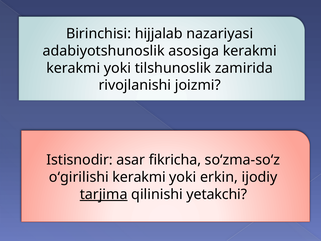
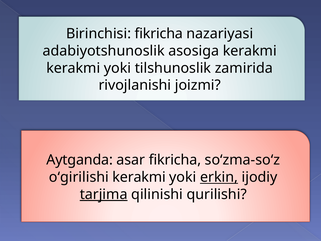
Birinchisi hijjalab: hijjalab -> fikricha
Istisnodir: Istisnodir -> Aytganda
erkin underline: none -> present
yetakchi: yetakchi -> qurilishi
